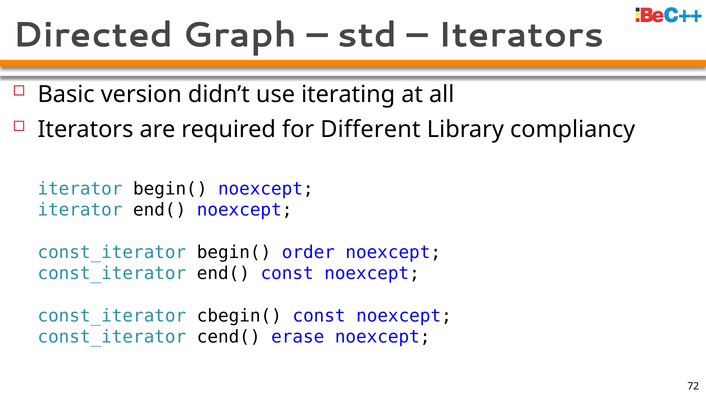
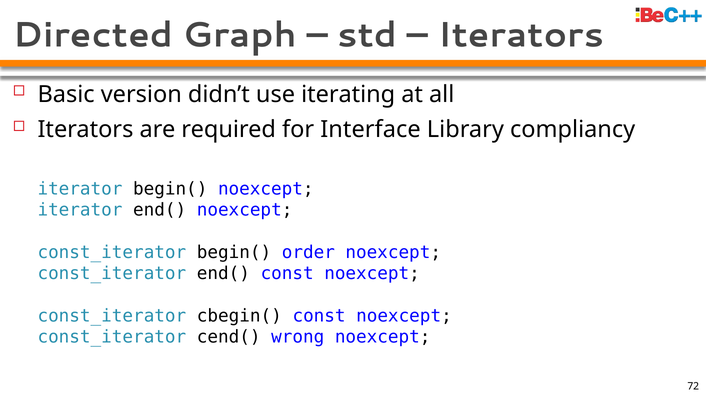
Different: Different -> Interface
erase: erase -> wrong
